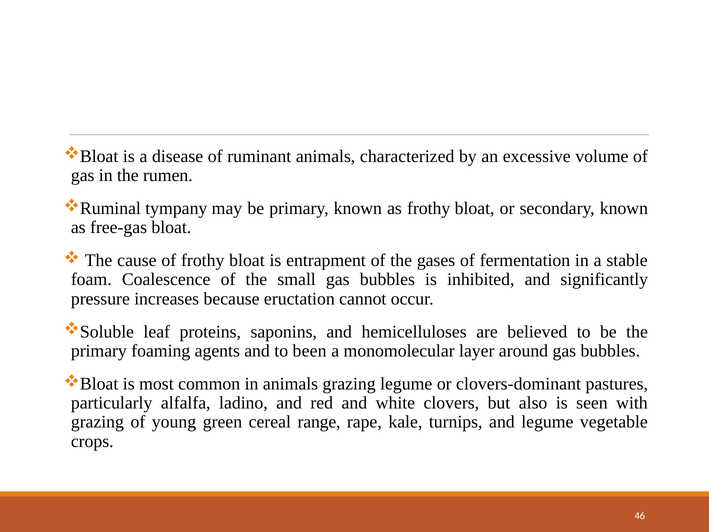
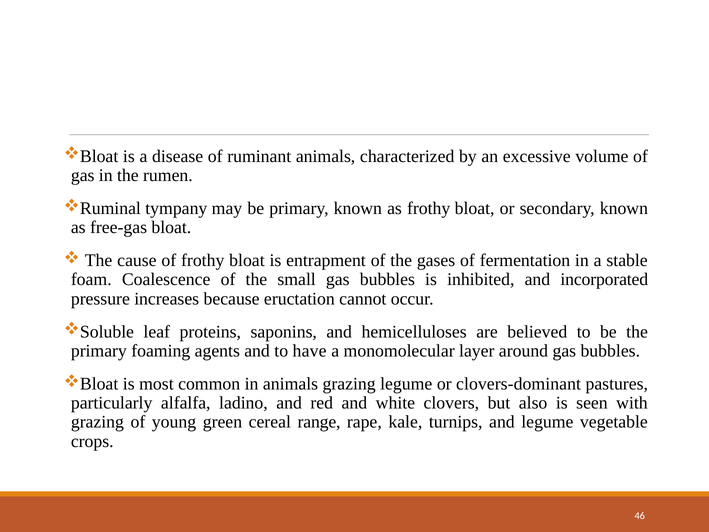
significantly: significantly -> incorporated
been: been -> have
